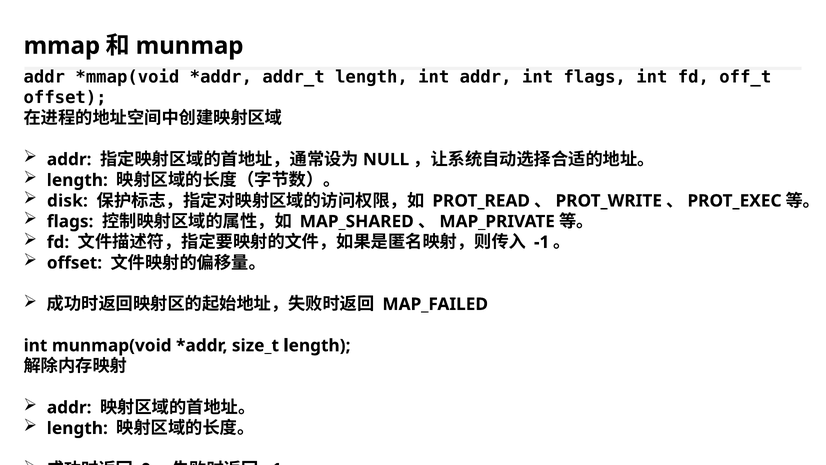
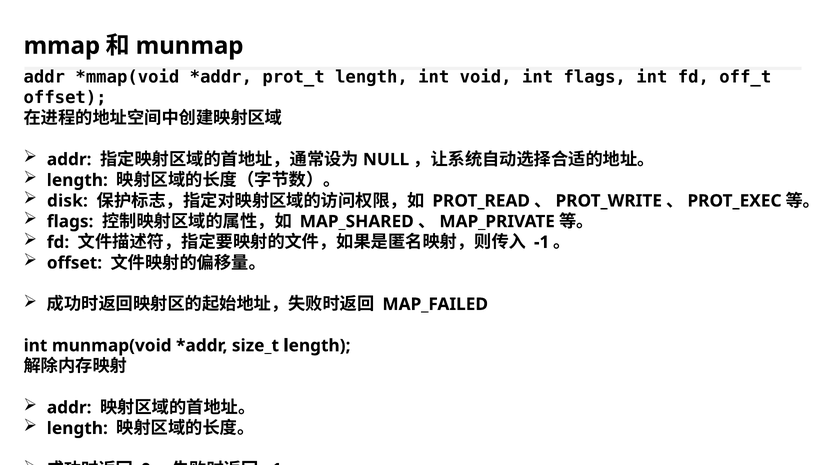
addr_t: addr_t -> prot_t
int addr: addr -> void
